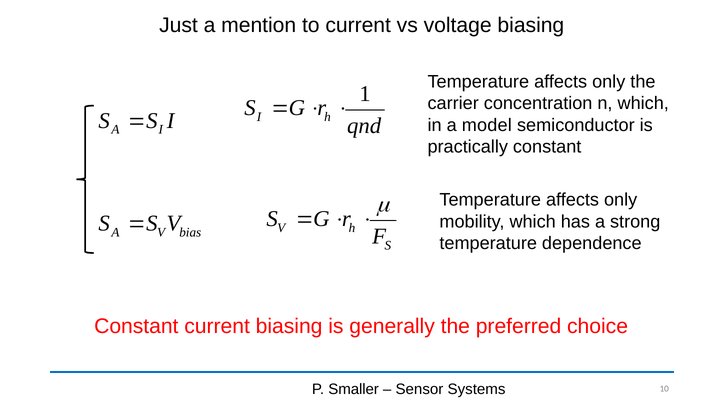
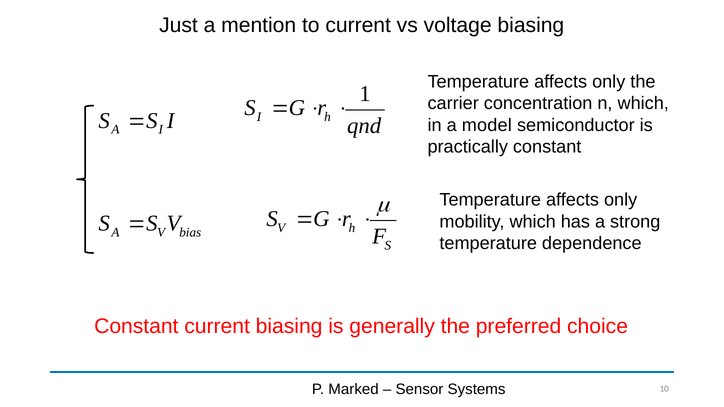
Smaller: Smaller -> Marked
